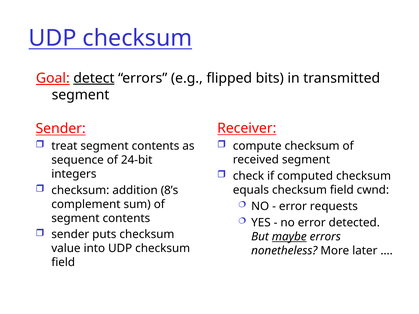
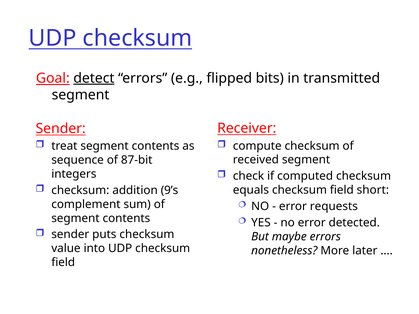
24-bit: 24-bit -> 87-bit
8’s: 8’s -> 9’s
cwnd: cwnd -> short
maybe underline: present -> none
